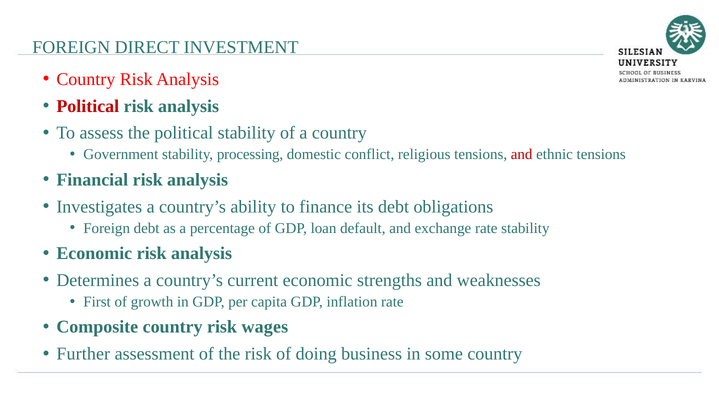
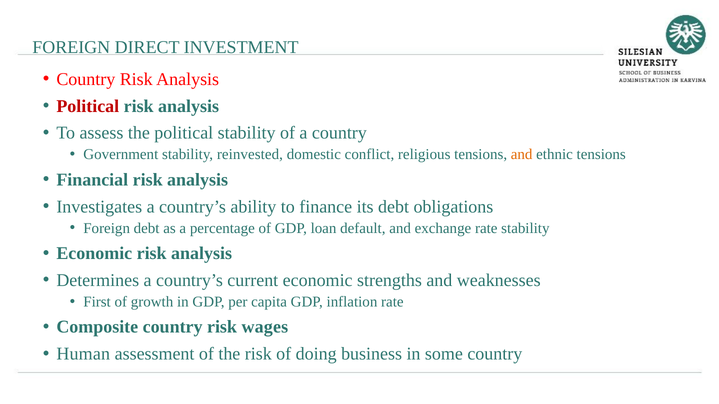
processing: processing -> reinvested
and at (522, 155) colour: red -> orange
Further: Further -> Human
